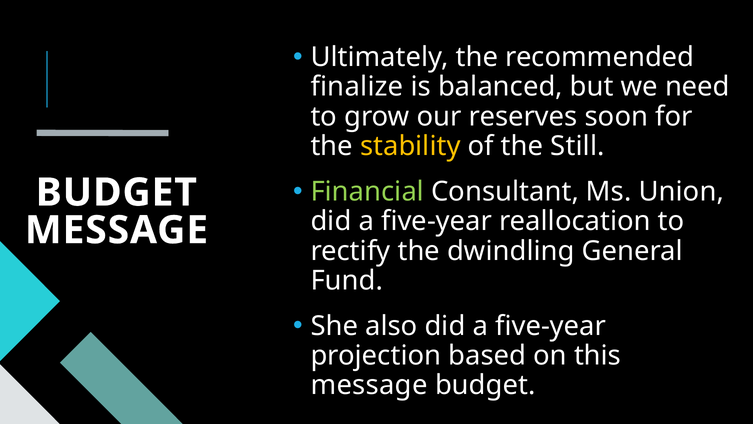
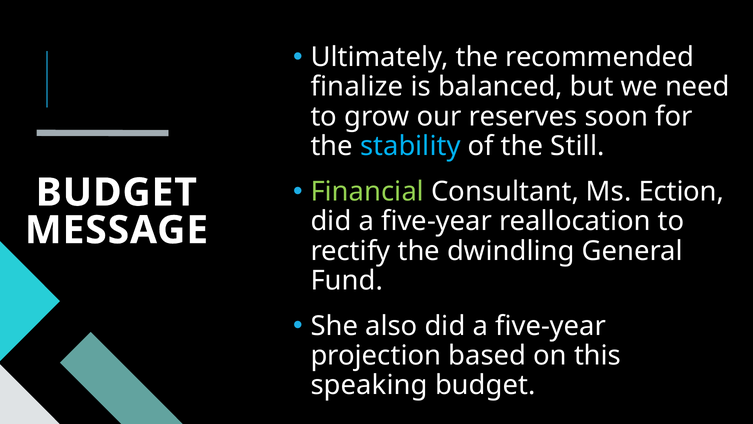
stability colour: yellow -> light blue
Union: Union -> Ection
message at (369, 385): message -> speaking
